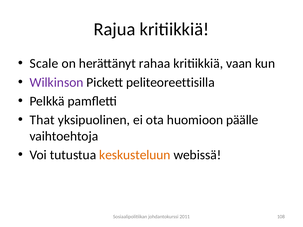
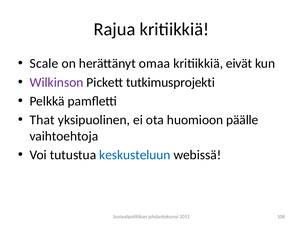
rahaa: rahaa -> omaa
vaan: vaan -> eivät
peliteoreettisilla: peliteoreettisilla -> tutkimusprojekti
keskusteluun colour: orange -> blue
